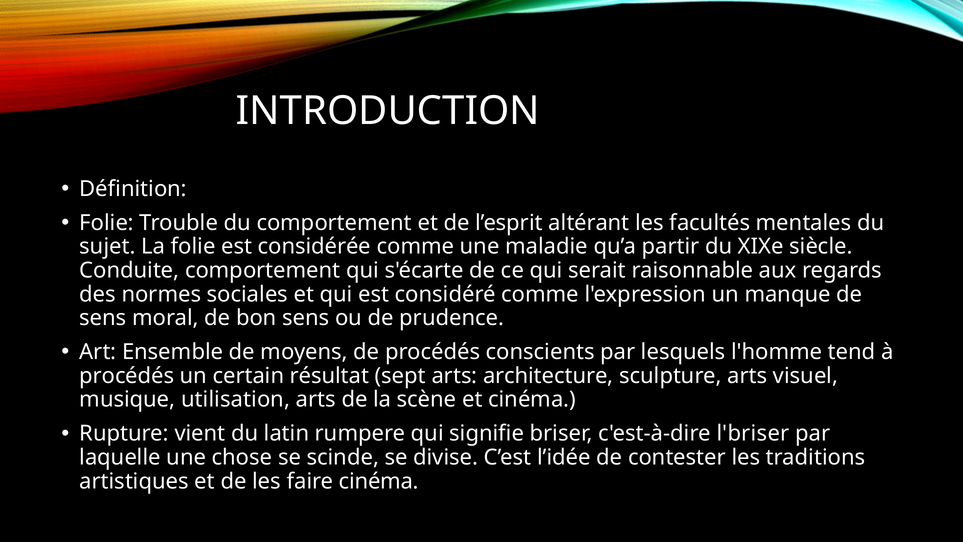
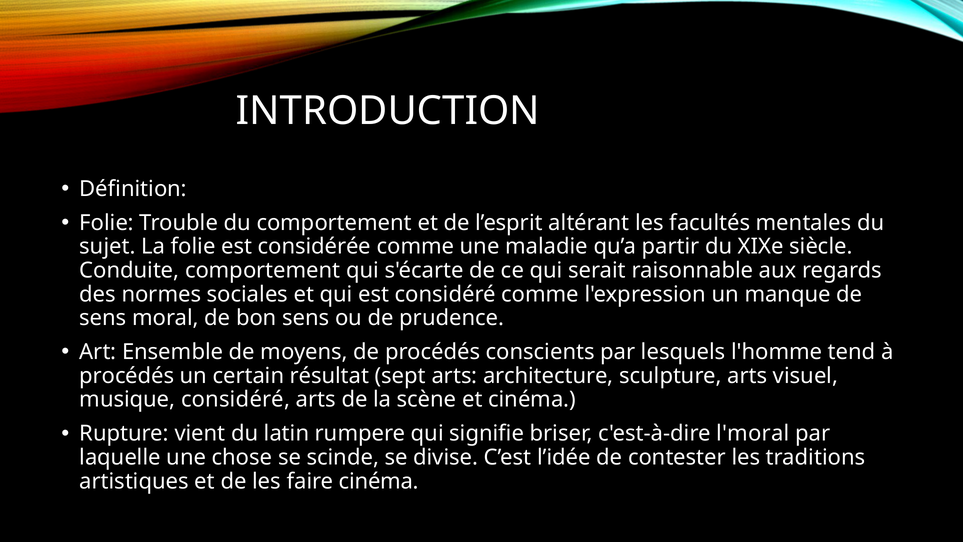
musique utilisation: utilisation -> considéré
l'briser: l'briser -> l'moral
